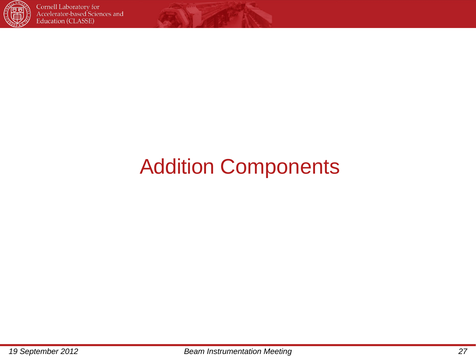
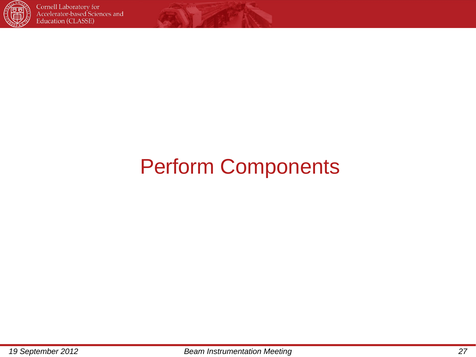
Addition: Addition -> Perform
